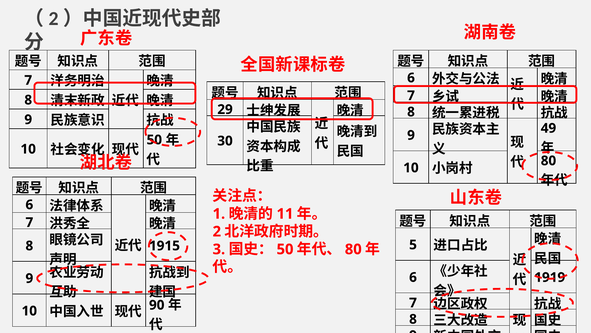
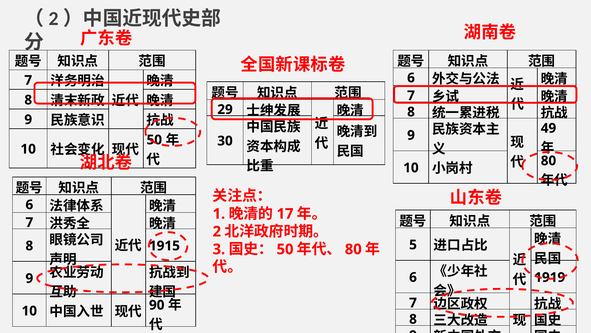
11: 11 -> 17
